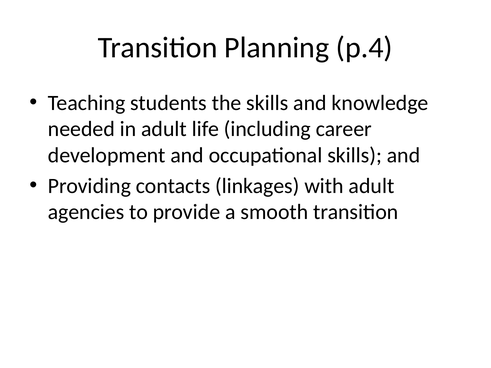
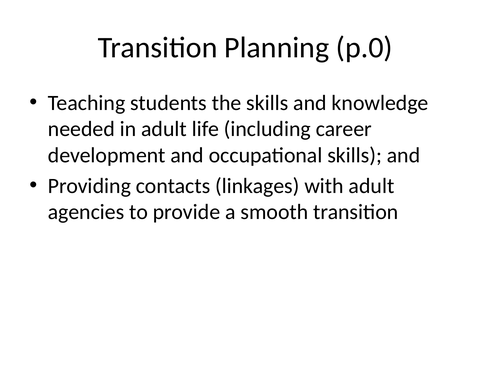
p.4: p.4 -> p.0
